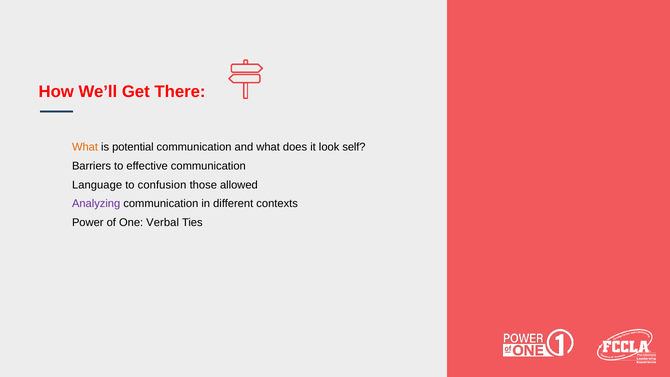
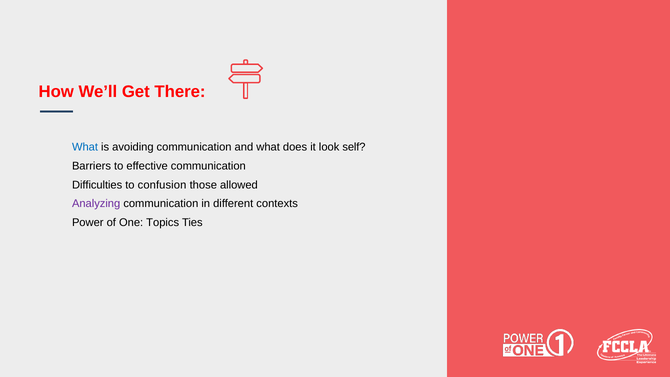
What at (85, 147) colour: orange -> blue
potential: potential -> avoiding
Language: Language -> Difficulties
Verbal: Verbal -> Topics
